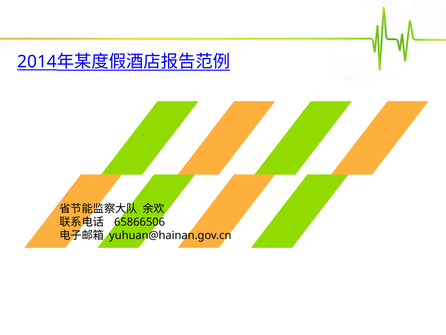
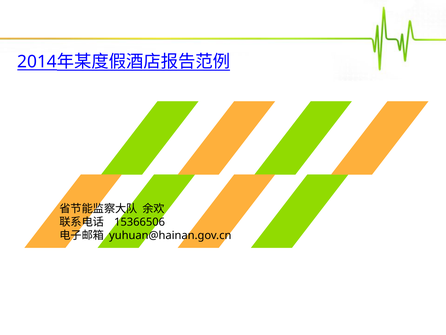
65866506: 65866506 -> 15366506
